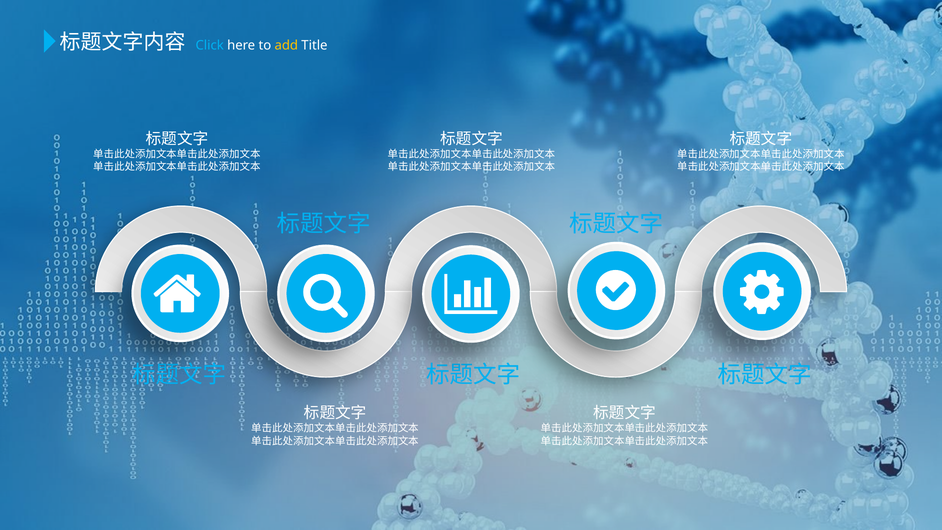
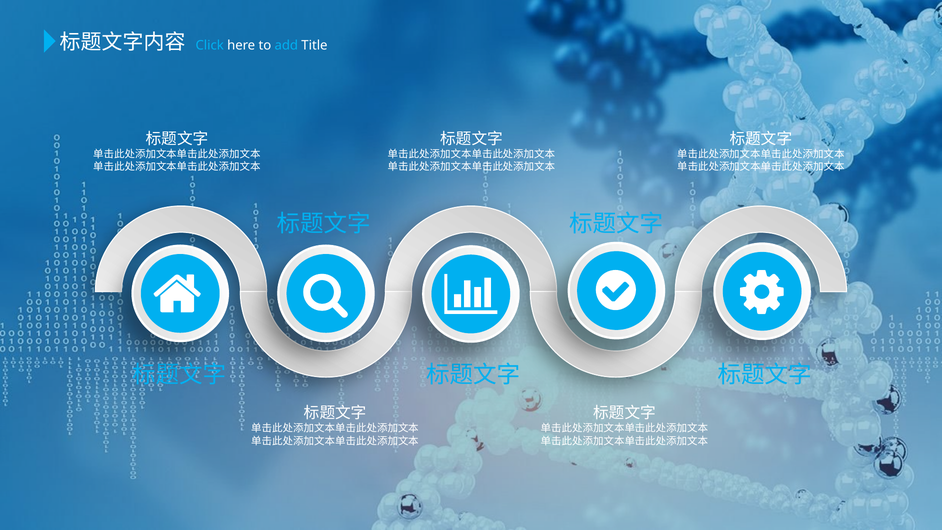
add colour: yellow -> light blue
